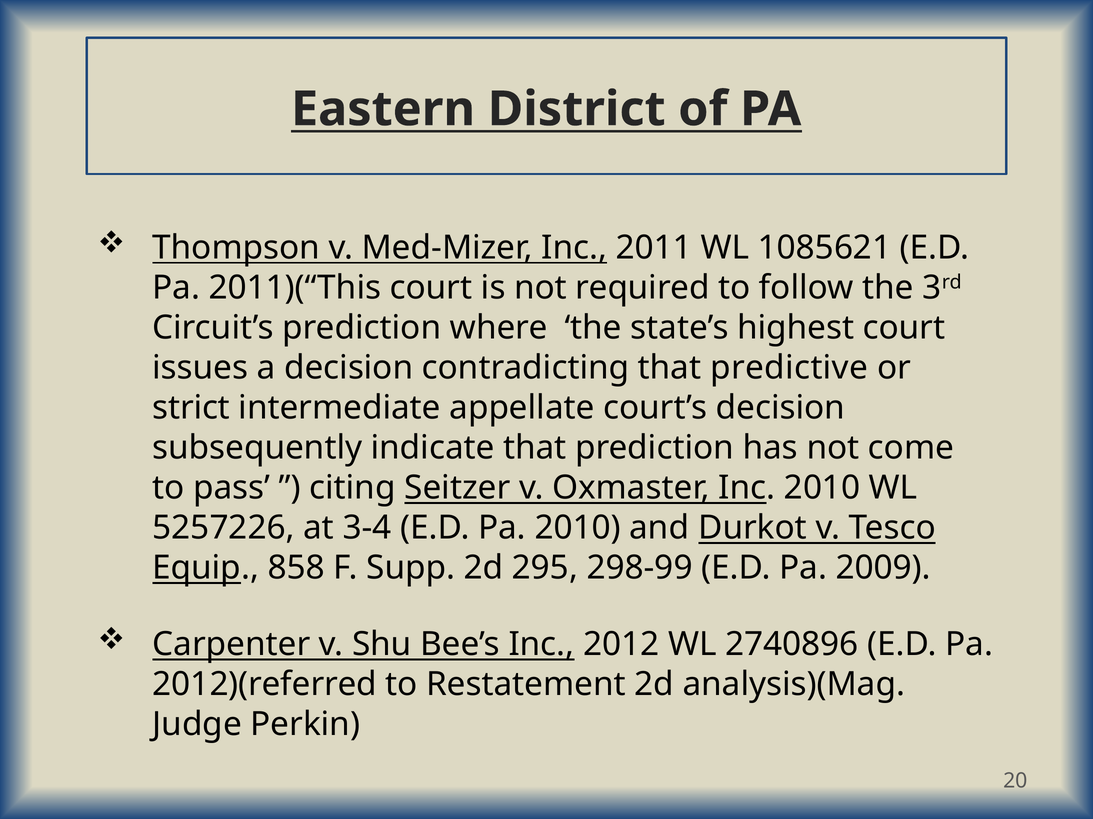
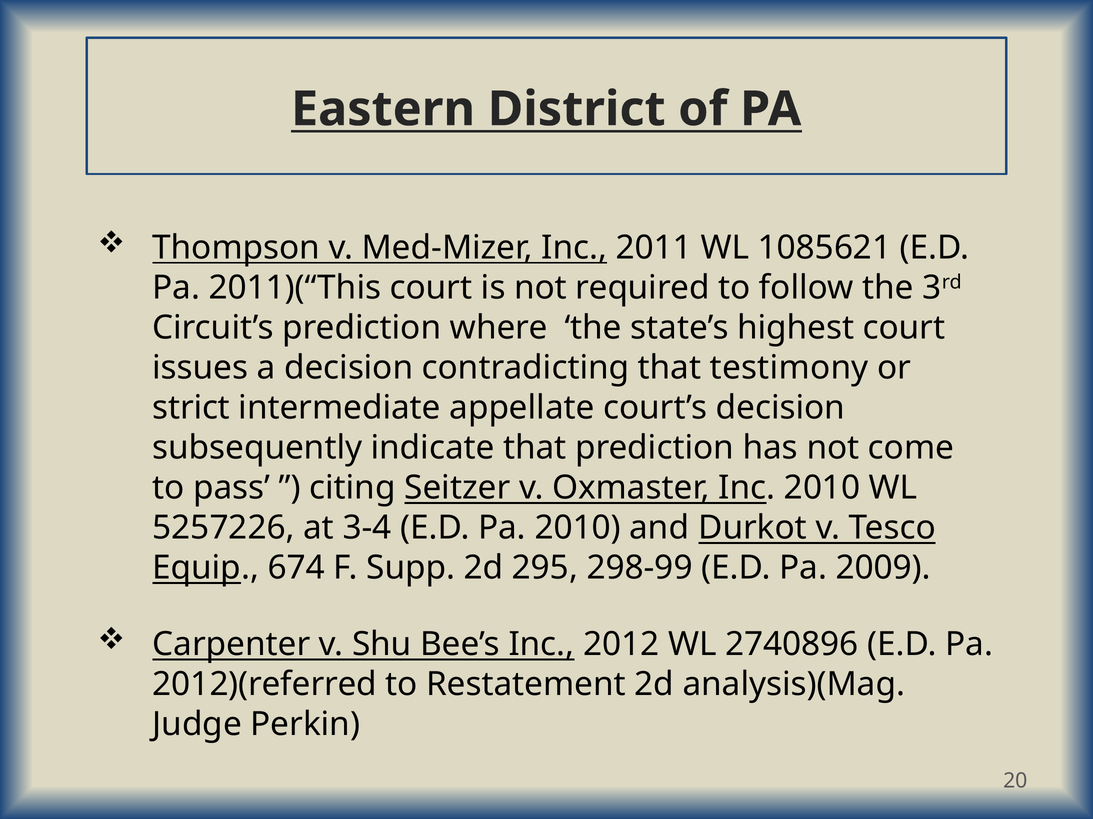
predictive: predictive -> testimony
858: 858 -> 674
